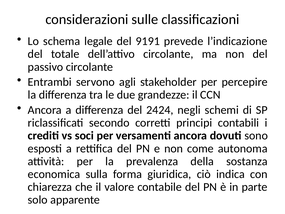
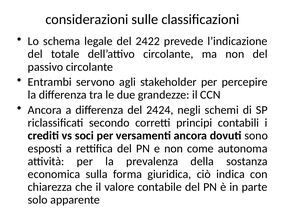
9191: 9191 -> 2422
